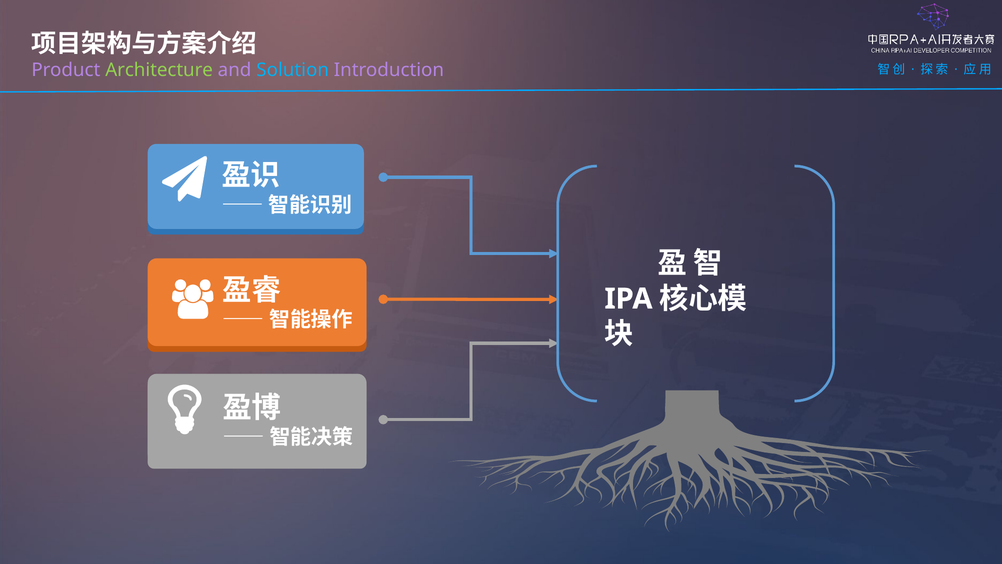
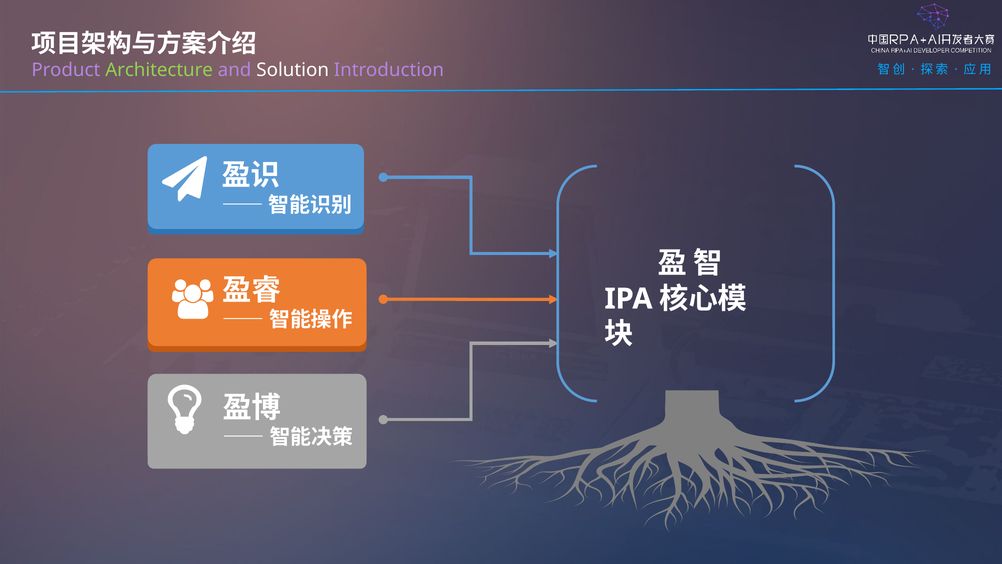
Solution colour: light blue -> white
